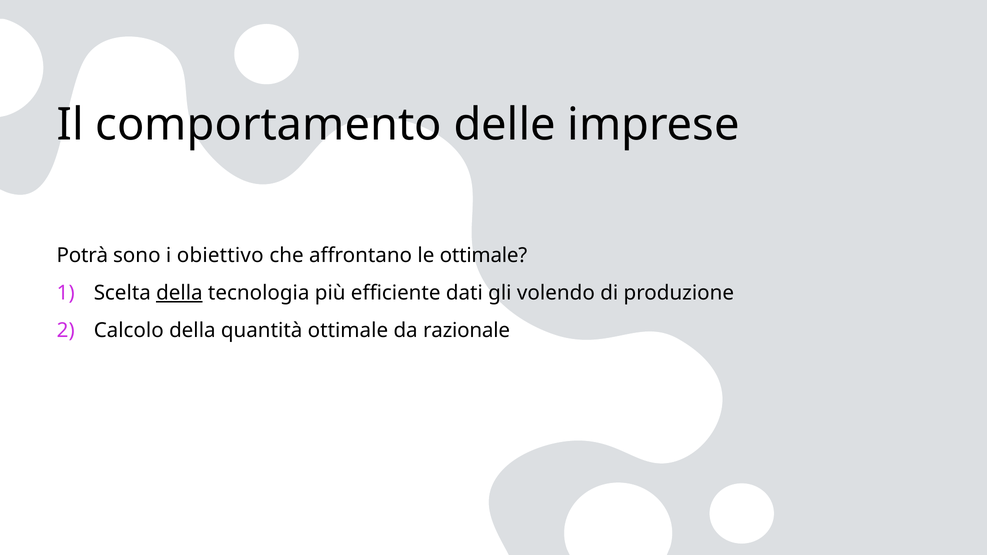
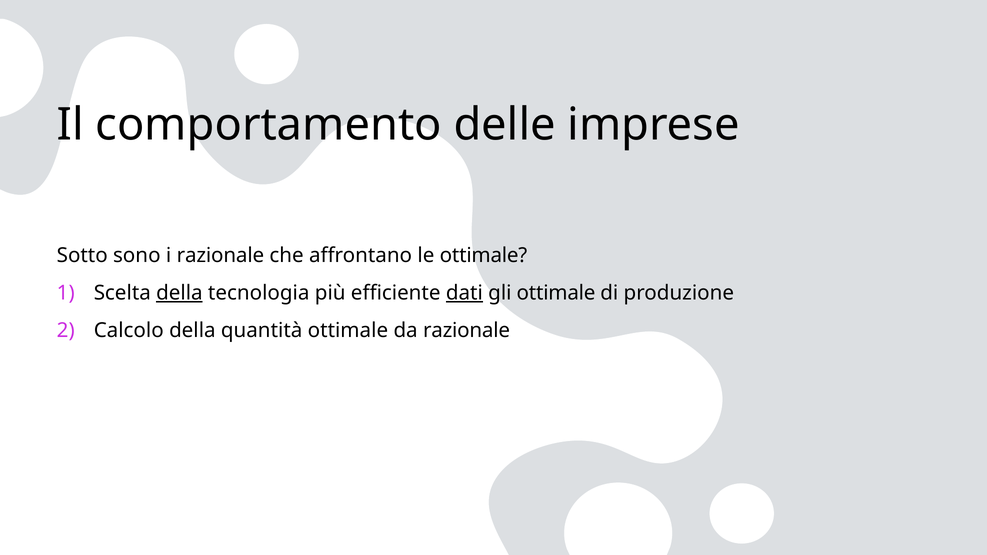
Potrà: Potrà -> Sotto
i obiettivo: obiettivo -> razionale
dati underline: none -> present
gli volendo: volendo -> ottimale
